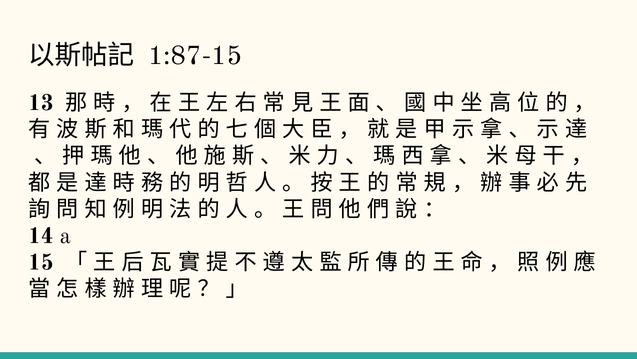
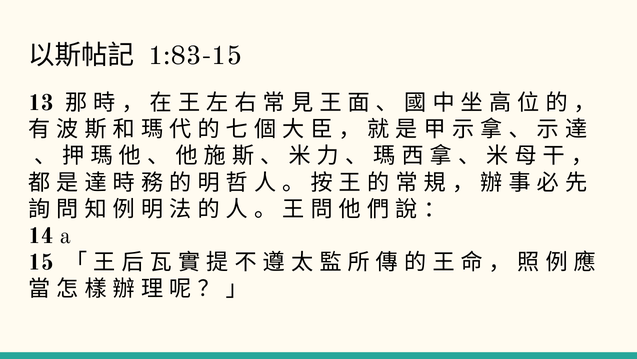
1:87-15: 1:87-15 -> 1:83-15
